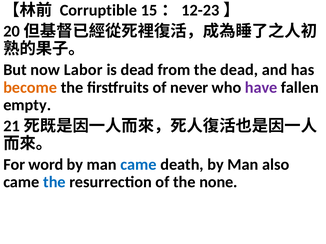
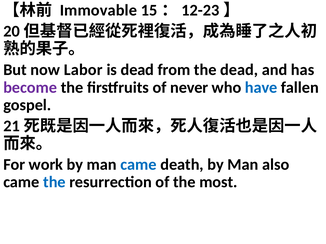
Corruptible: Corruptible -> Immovable
become colour: orange -> purple
have colour: purple -> blue
empty: empty -> gospel
word: word -> work
none: none -> most
